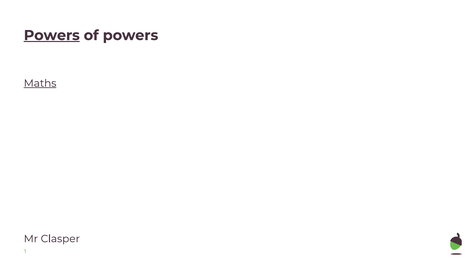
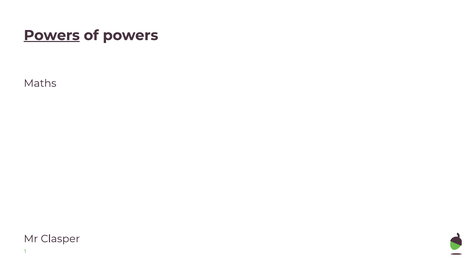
Maths underline: present -> none
